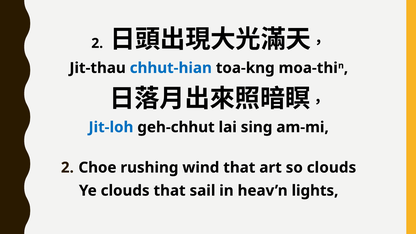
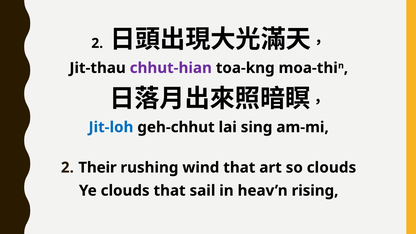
chhut-hian colour: blue -> purple
Choe: Choe -> Their
lights: lights -> rising
